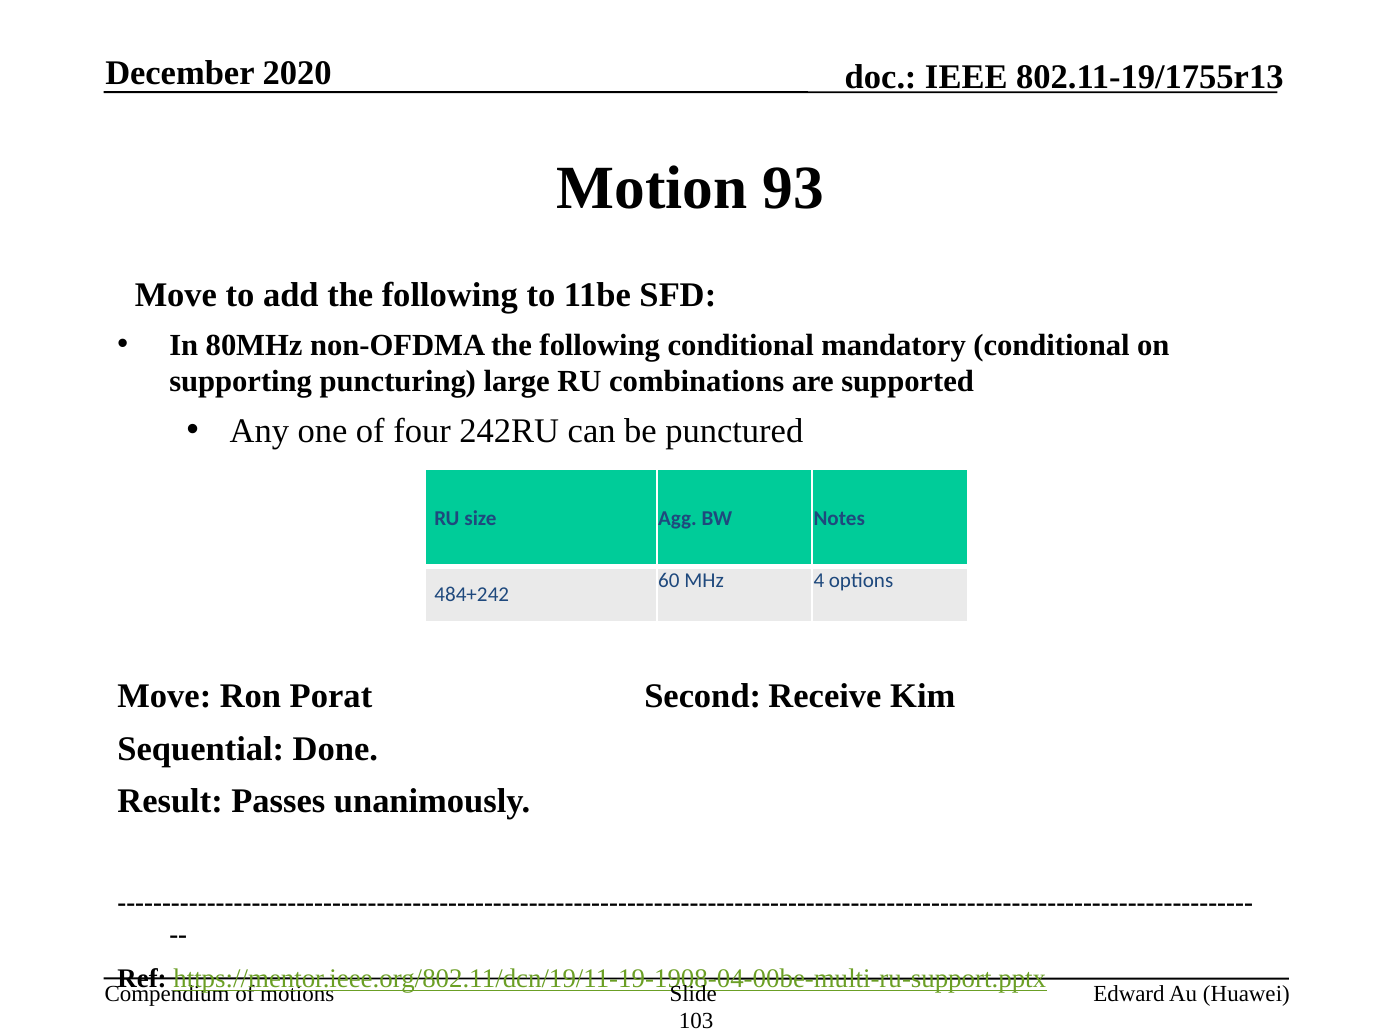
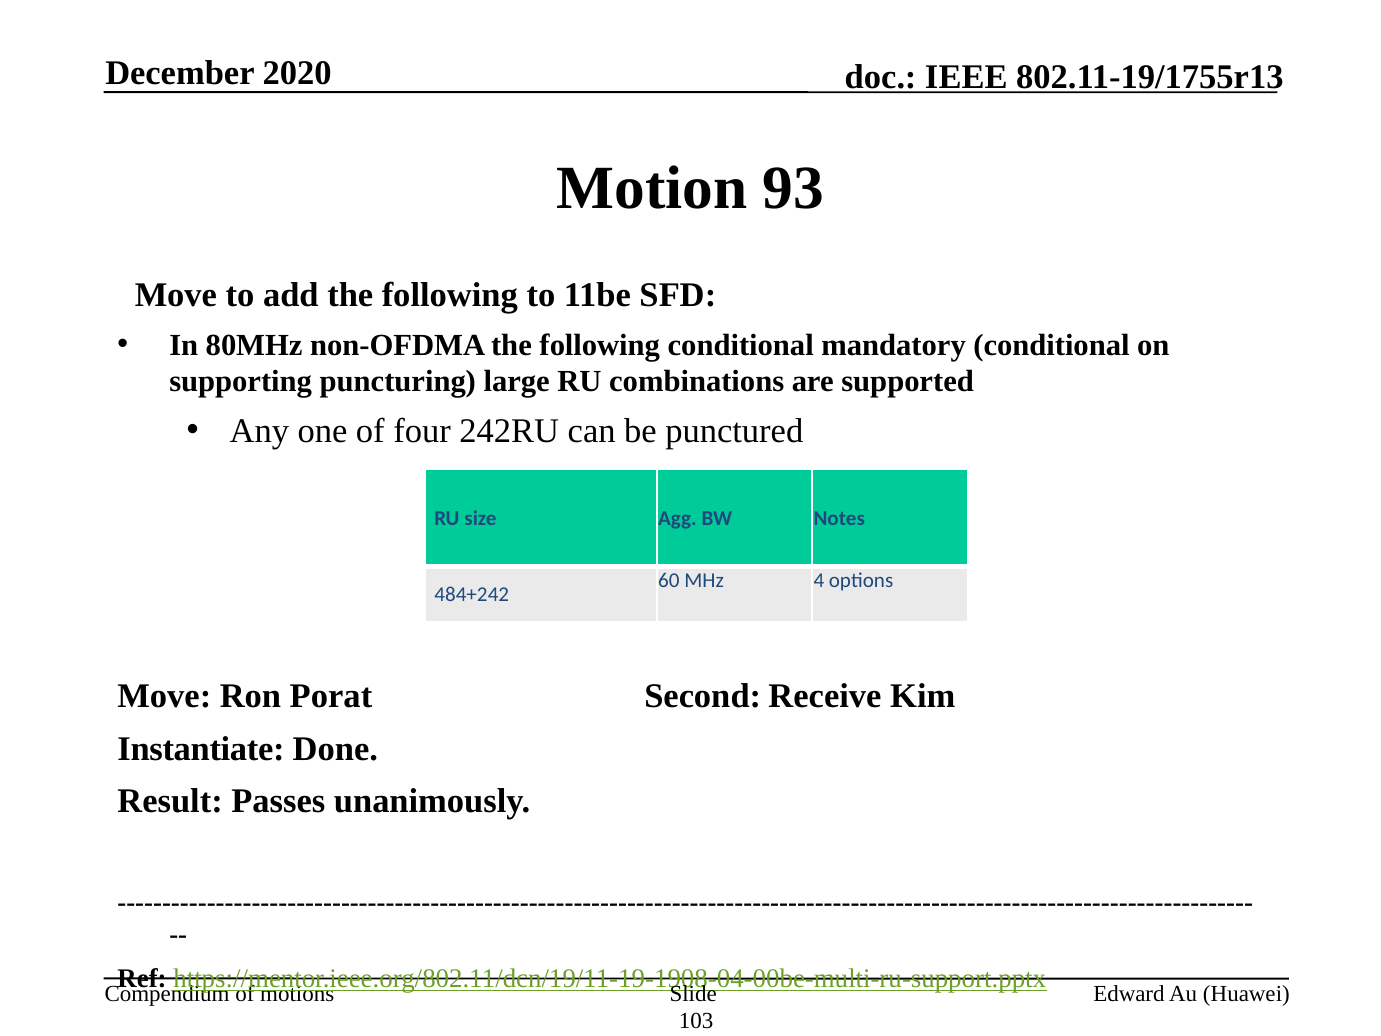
Sequential: Sequential -> Instantiate
